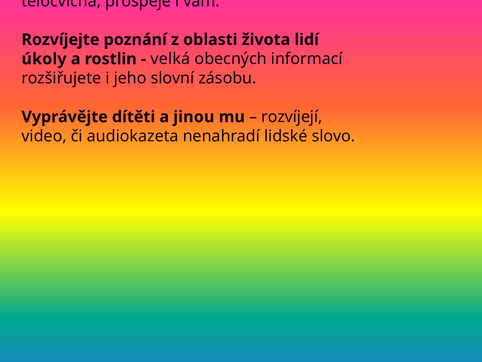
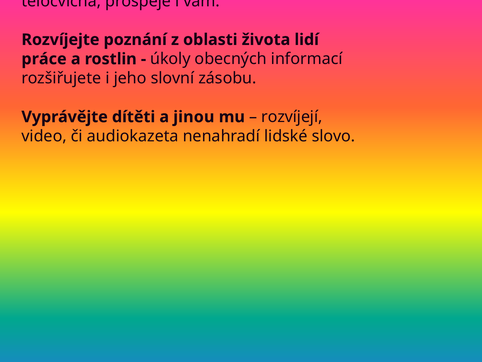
úkoly: úkoly -> práce
velká at (170, 59): velká -> úkoly
